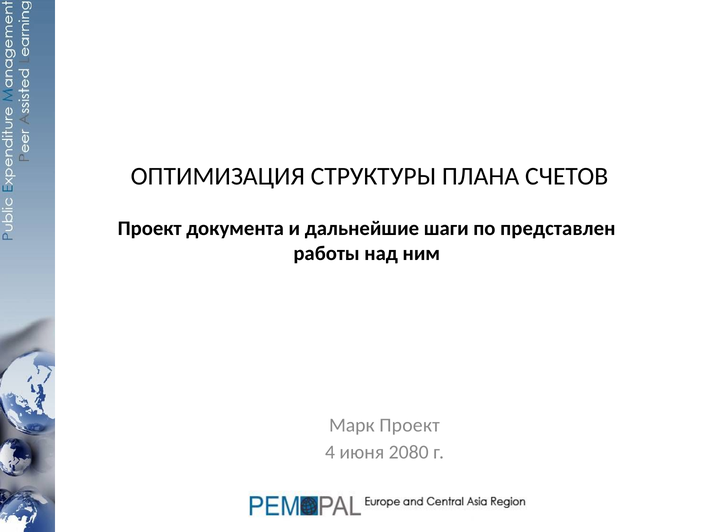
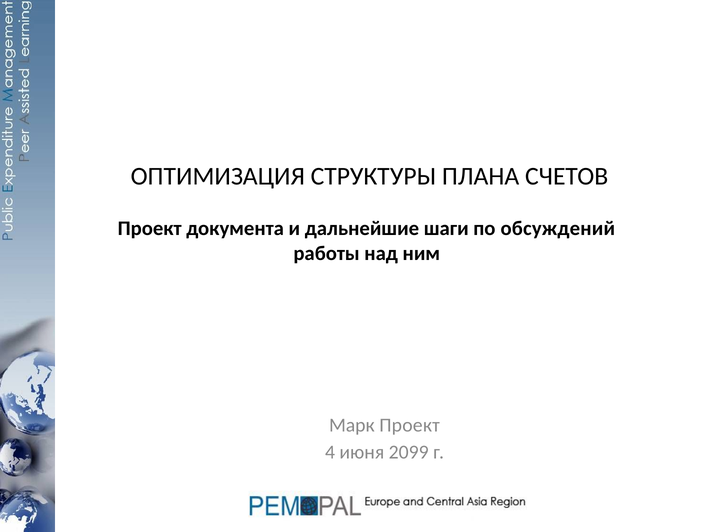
представлен: представлен -> обсуждений
2080: 2080 -> 2099
